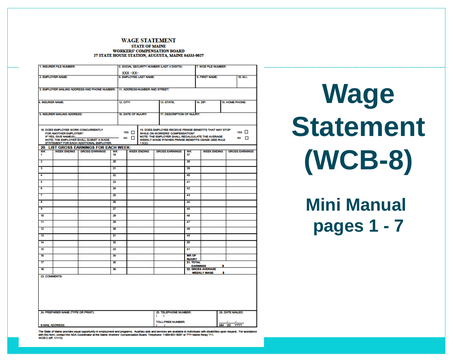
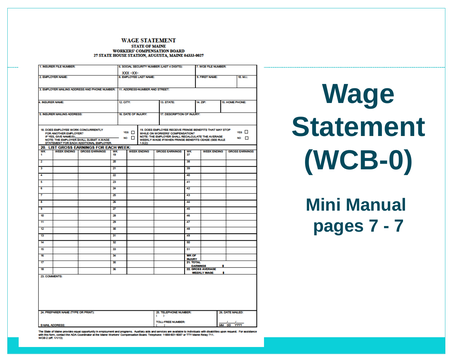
WCB-8: WCB-8 -> WCB-0
pages 1: 1 -> 7
